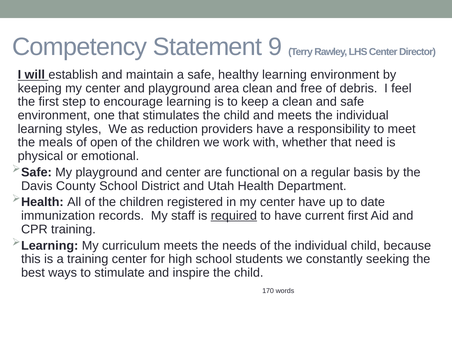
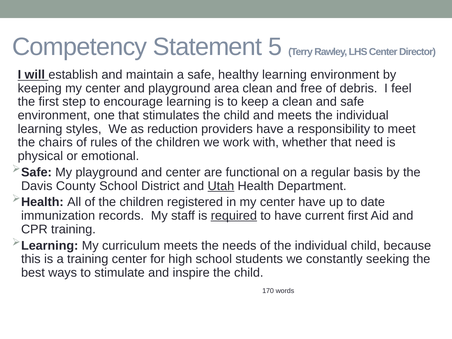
9: 9 -> 5
meals: meals -> chairs
open: open -> rules
Utah underline: none -> present
